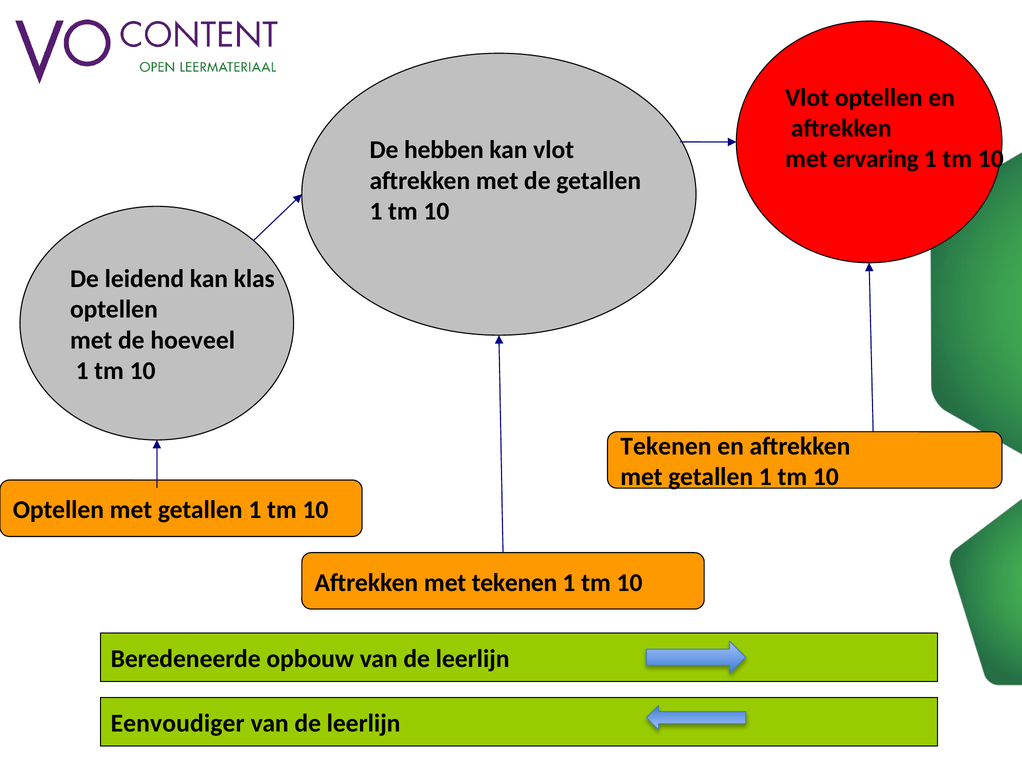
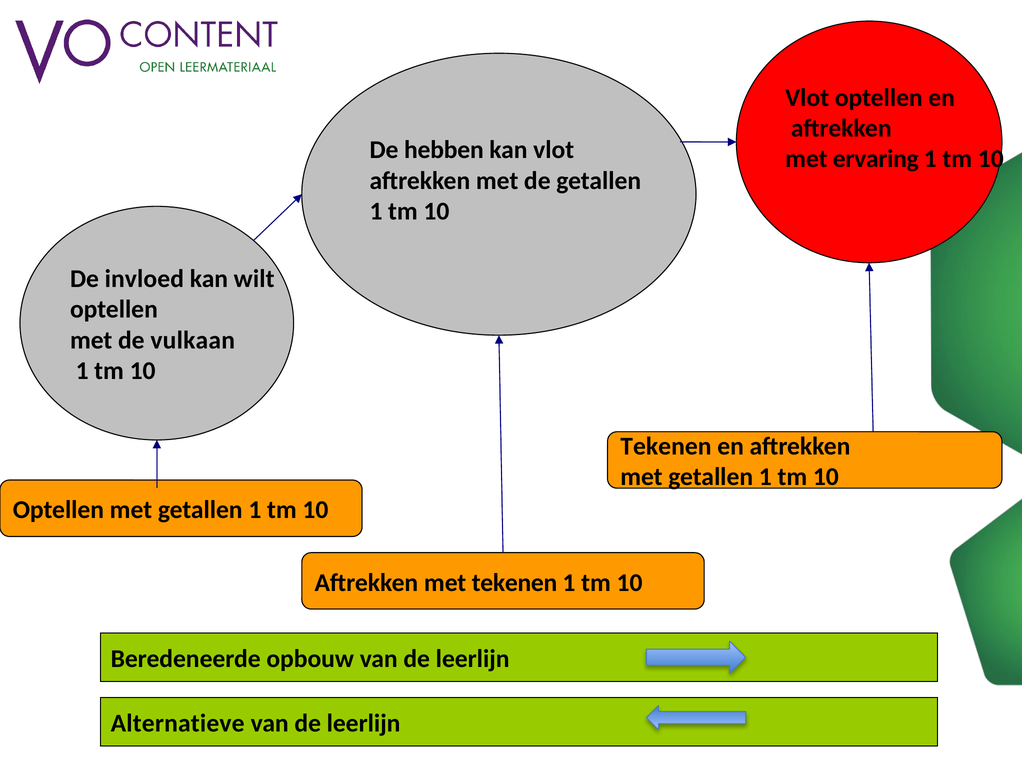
leidend: leidend -> invloed
klas: klas -> wilt
hoeveel: hoeveel -> vulkaan
Eenvoudiger: Eenvoudiger -> Alternatieve
